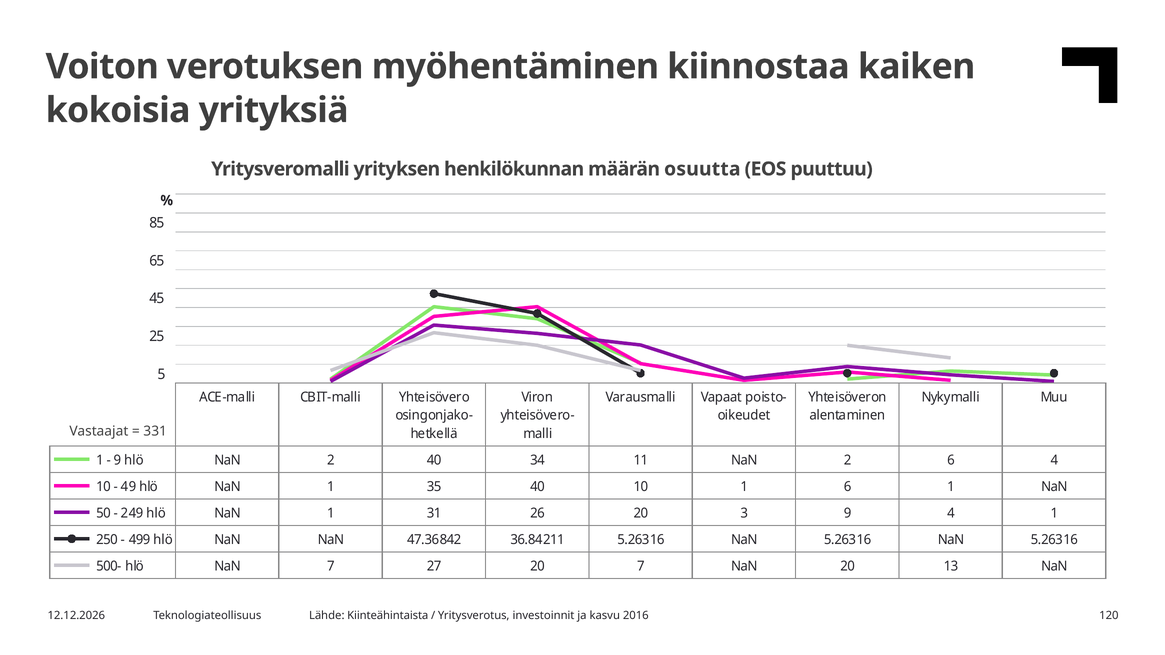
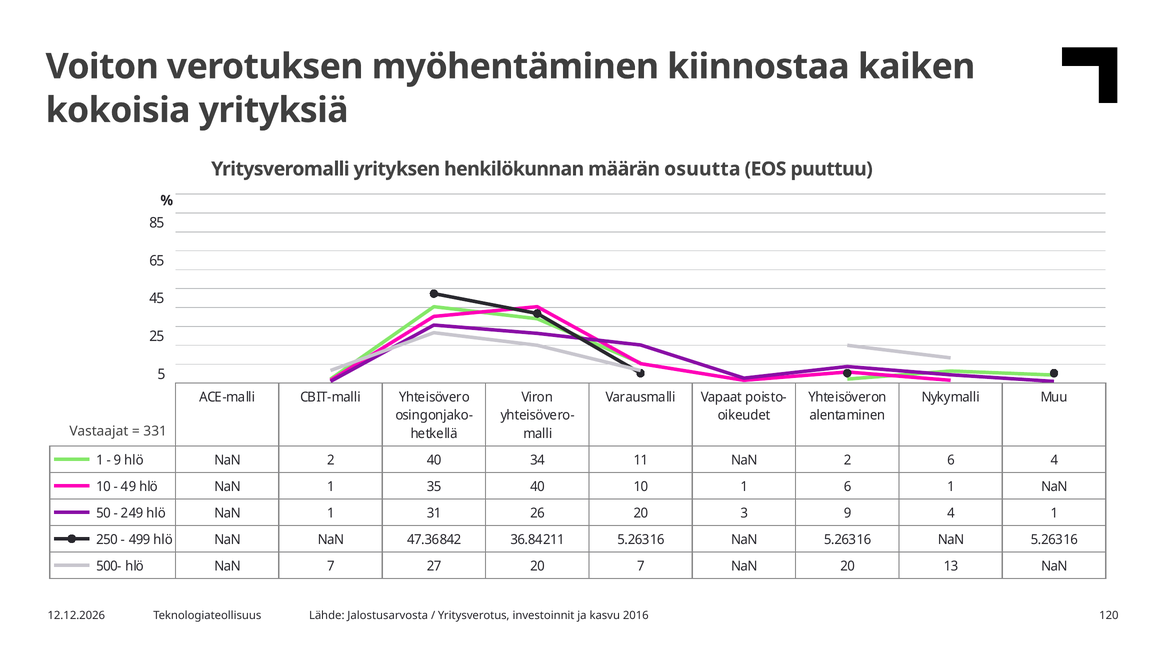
Kiinteähintaista: Kiinteähintaista -> Jalostusarvosta
